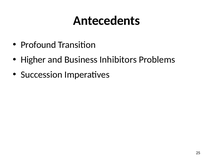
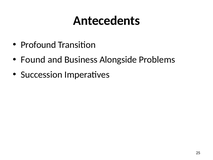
Higher: Higher -> Found
Inhibitors: Inhibitors -> Alongside
